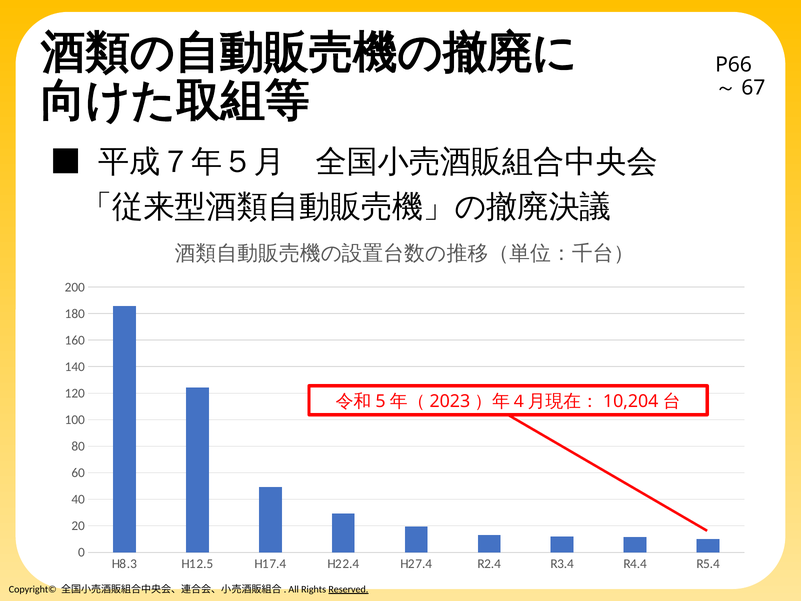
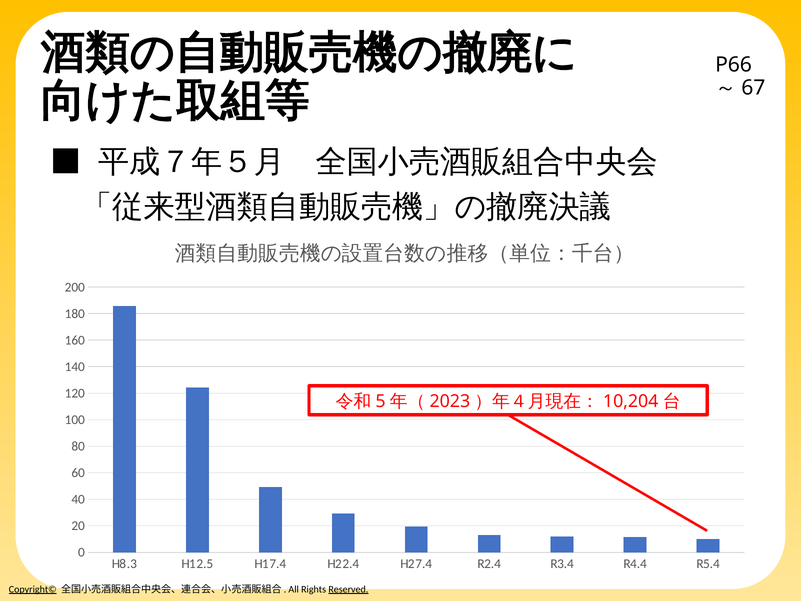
Copyright© underline: none -> present
